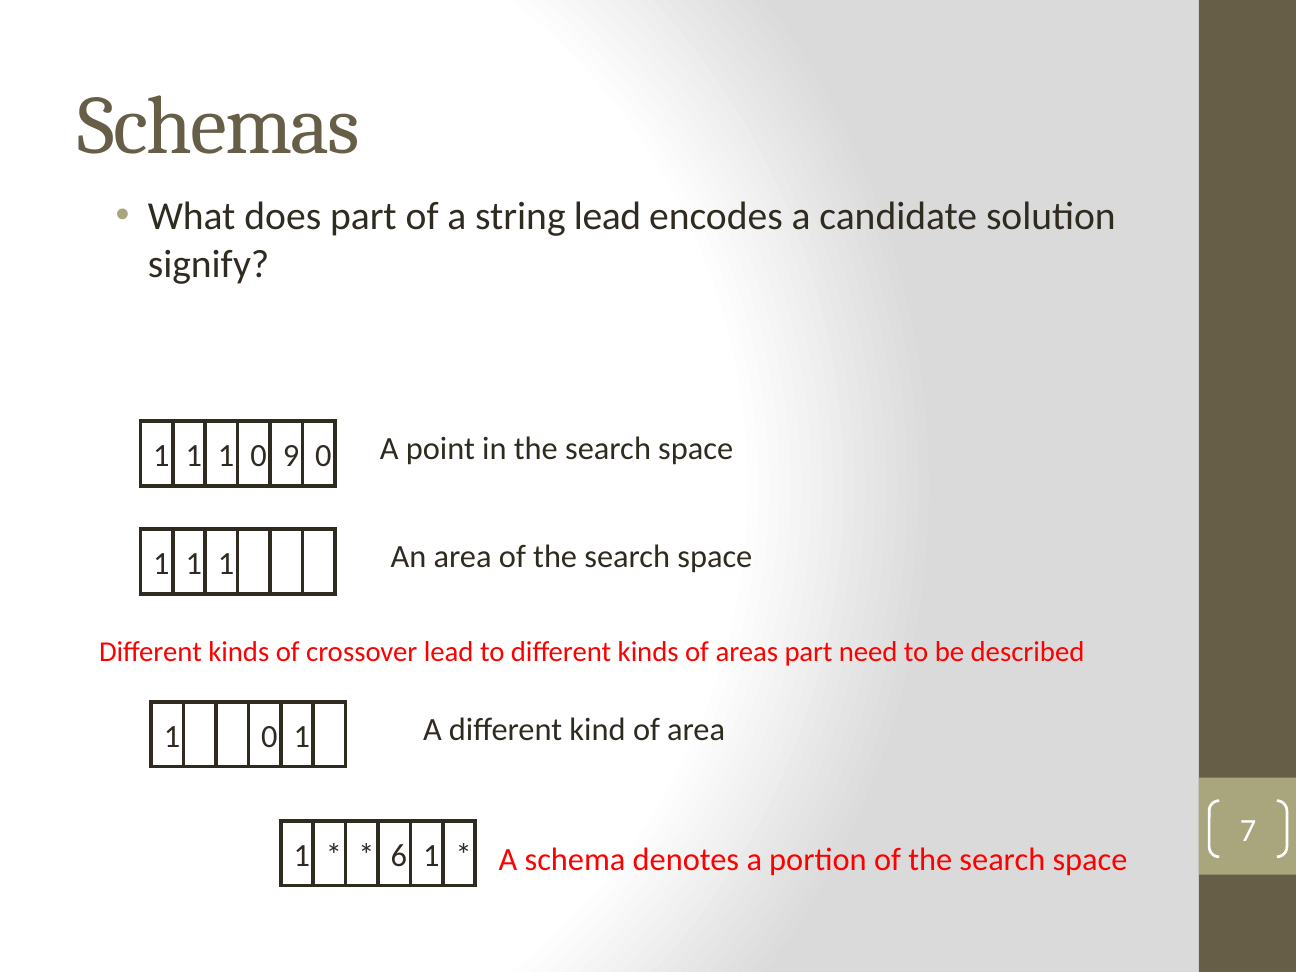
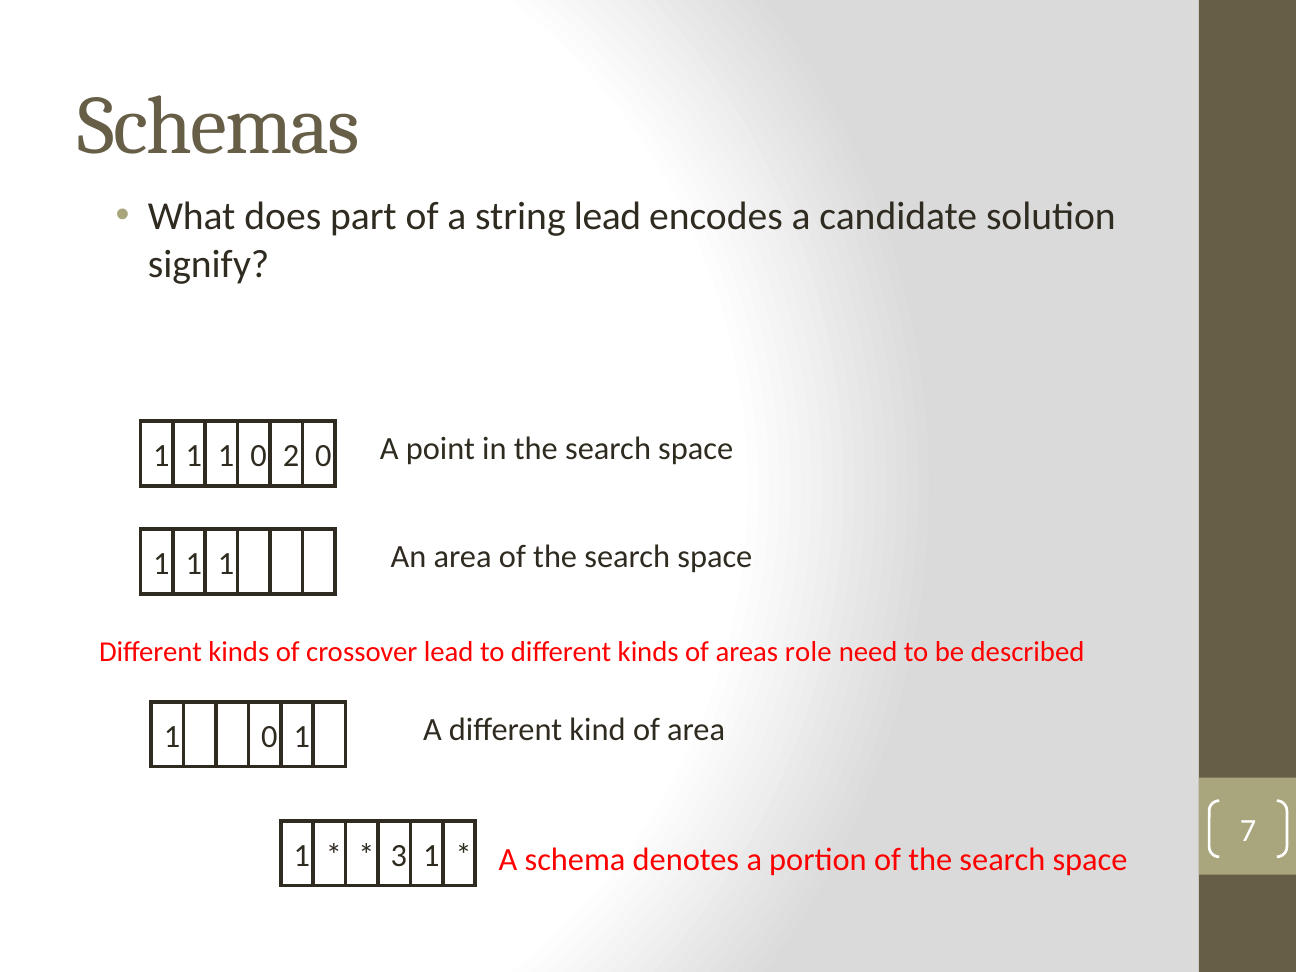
9: 9 -> 2
areas part: part -> role
6: 6 -> 3
